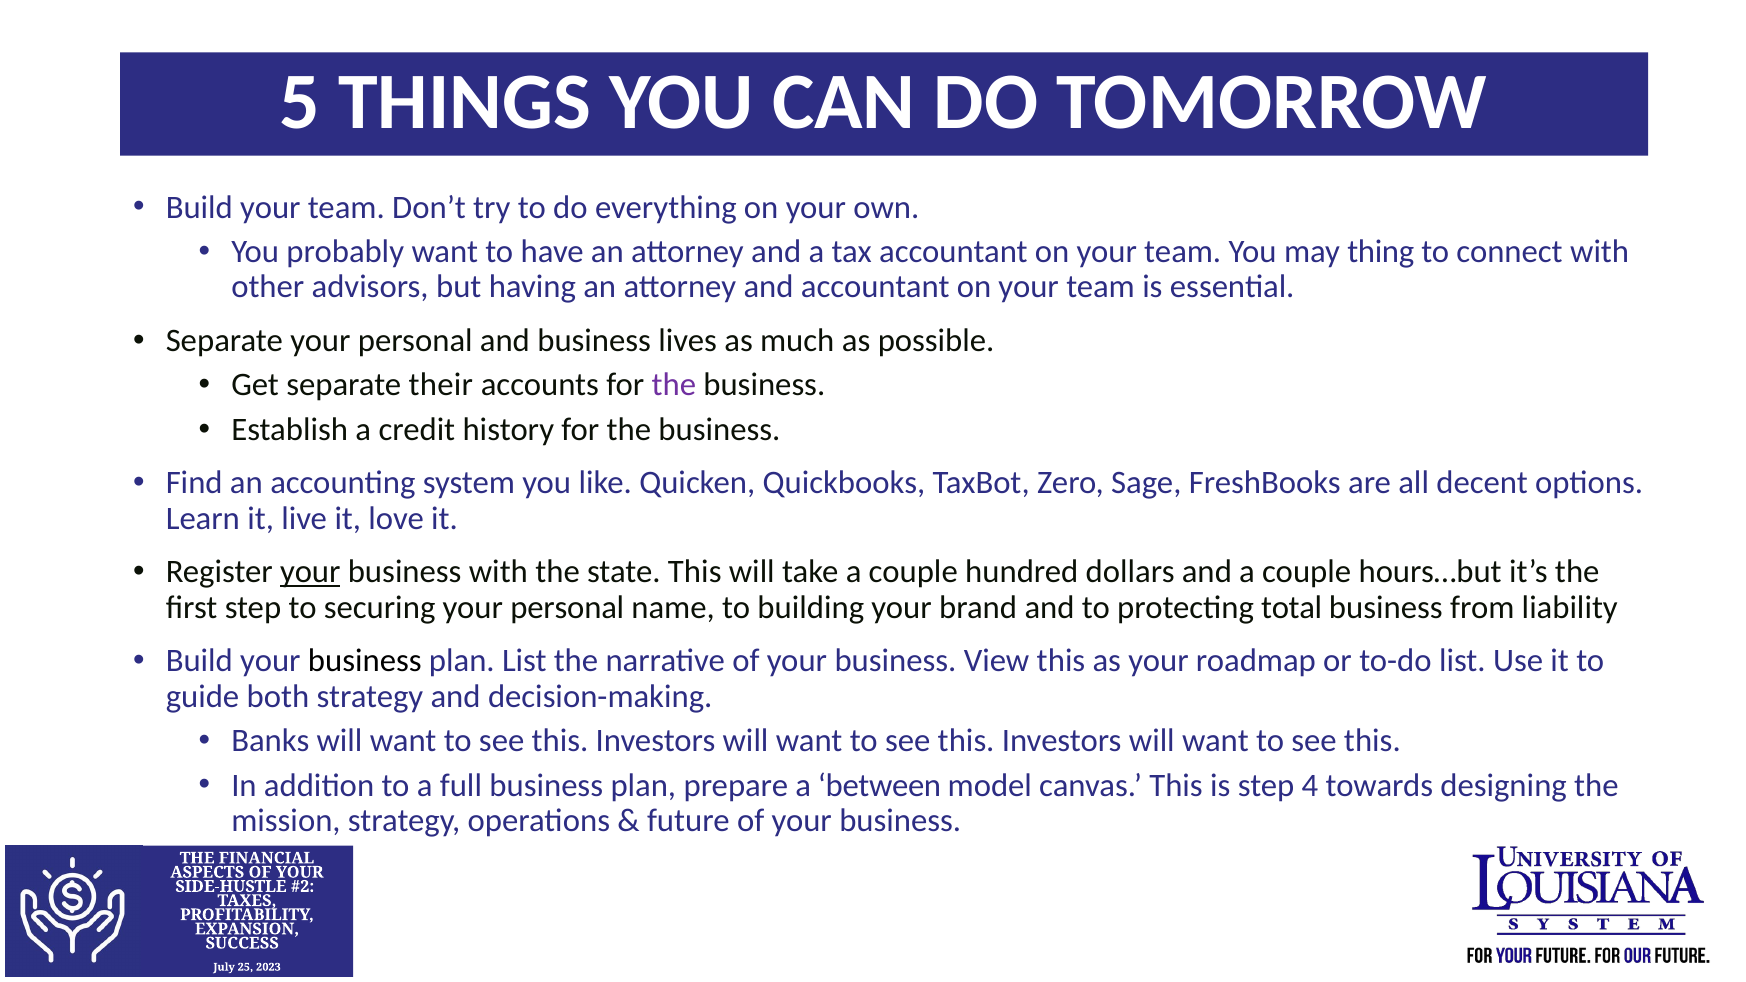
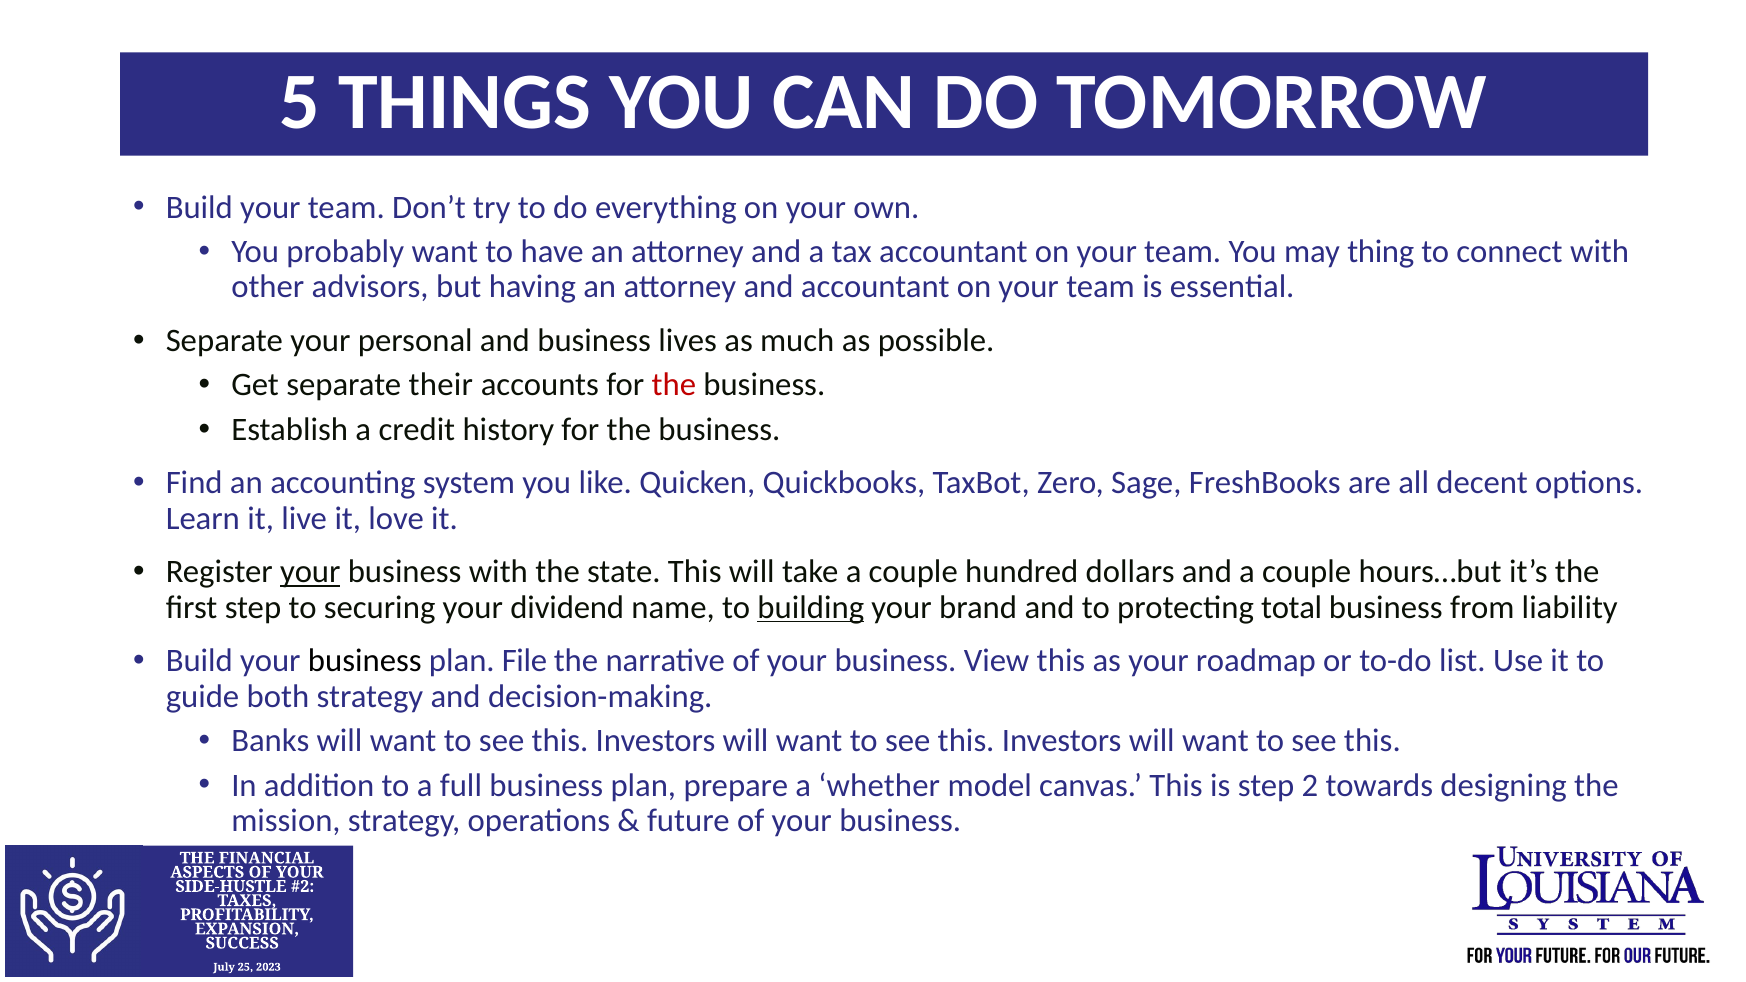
the at (674, 385) colour: purple -> red
securing your personal: personal -> dividend
building underline: none -> present
plan List: List -> File
between: between -> whether
4: 4 -> 2
